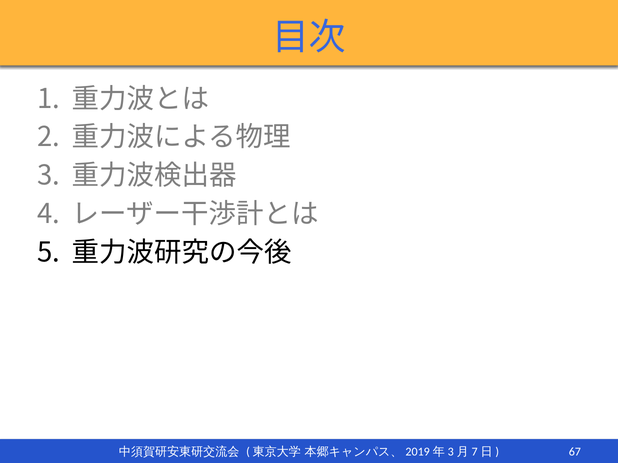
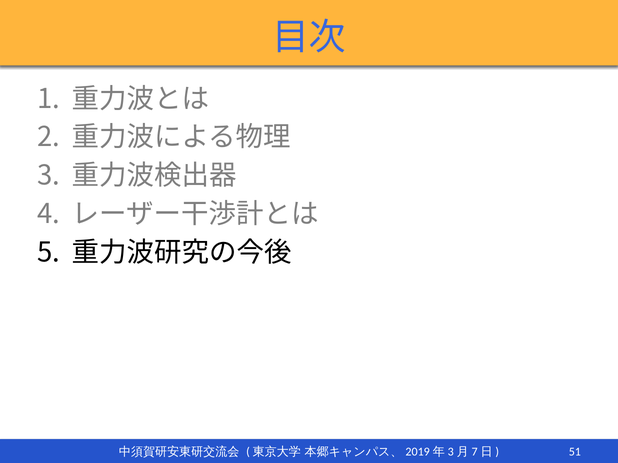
67: 67 -> 51
